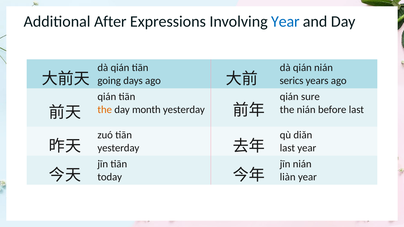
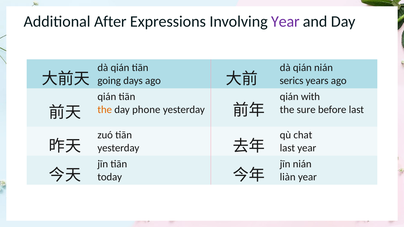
Year at (285, 21) colour: blue -> purple
sure: sure -> with
month: month -> phone
the nián: nián -> sure
diǎn: diǎn -> chat
